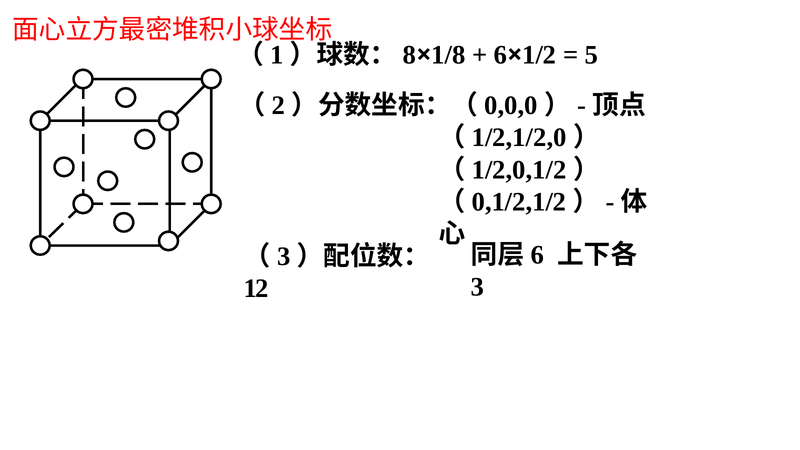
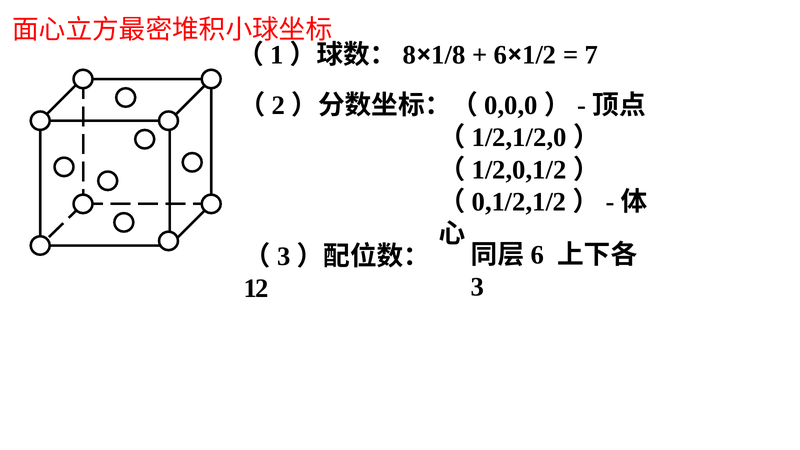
5: 5 -> 7
